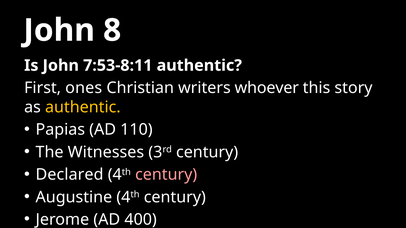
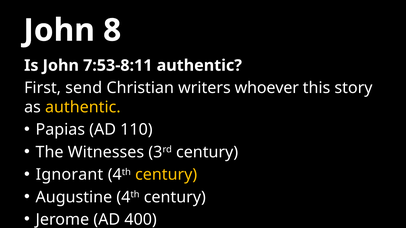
ones: ones -> send
Declared: Declared -> Ignorant
century at (166, 175) colour: pink -> yellow
